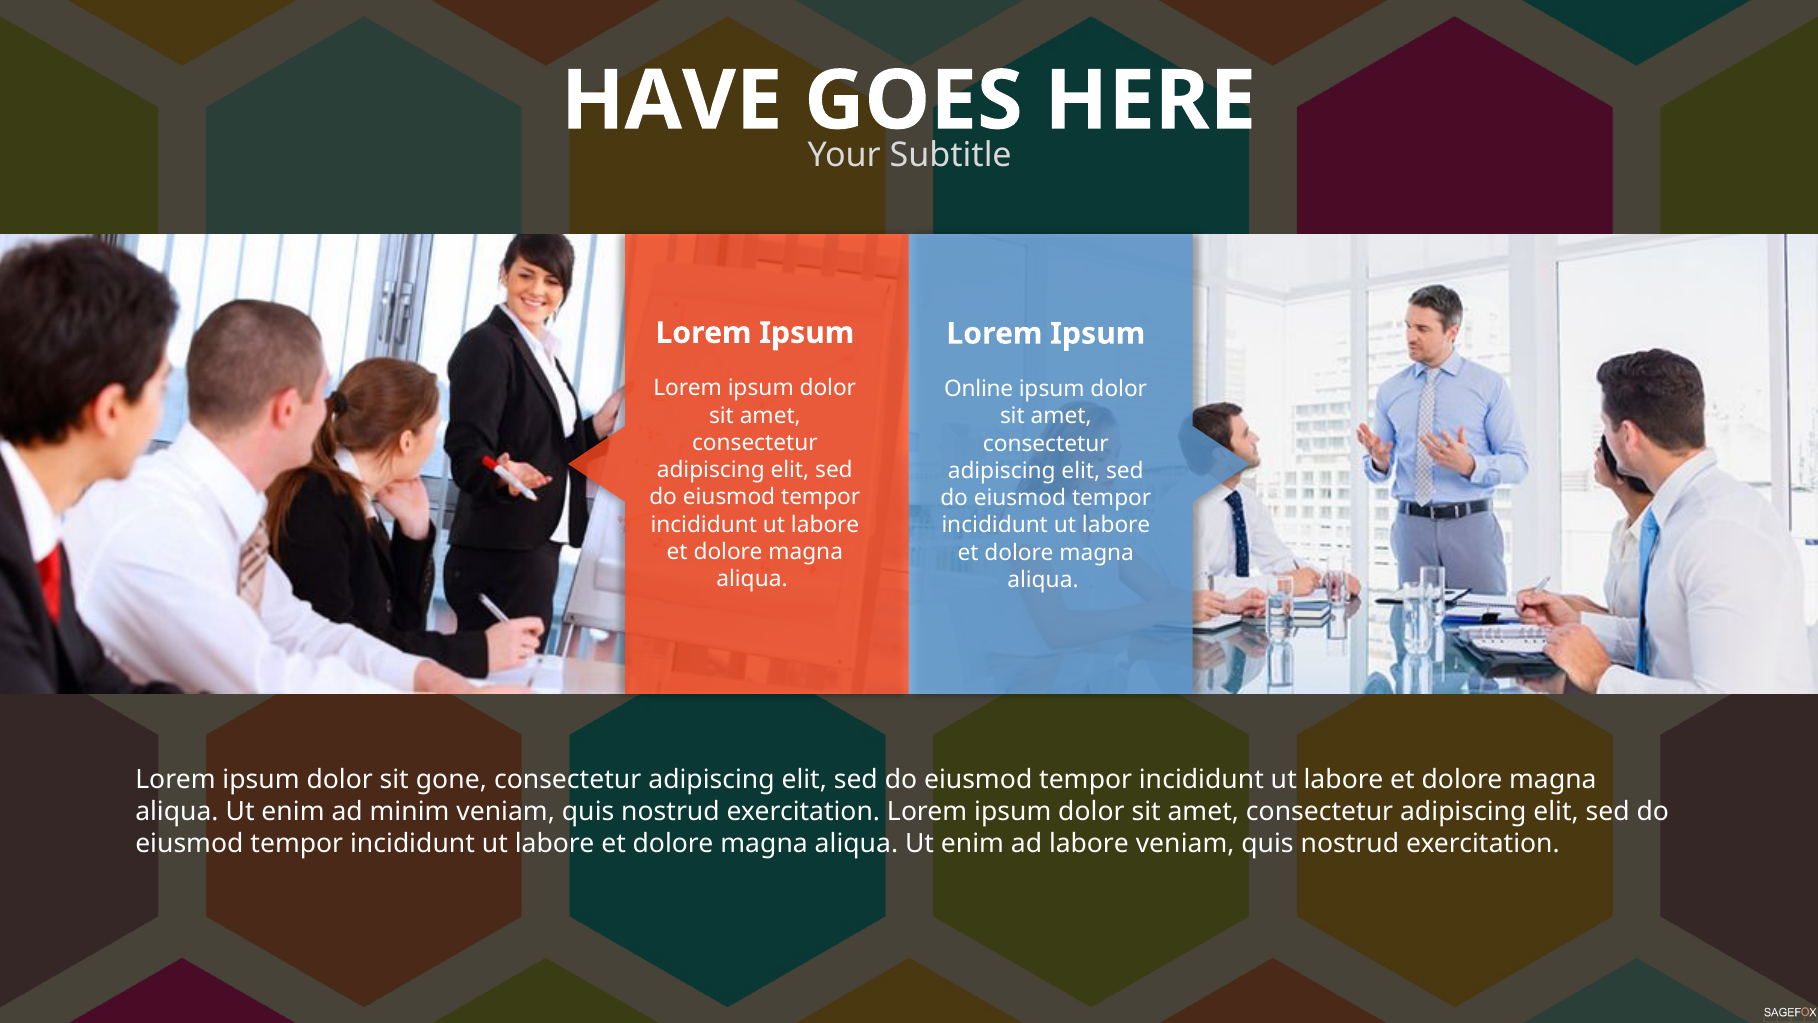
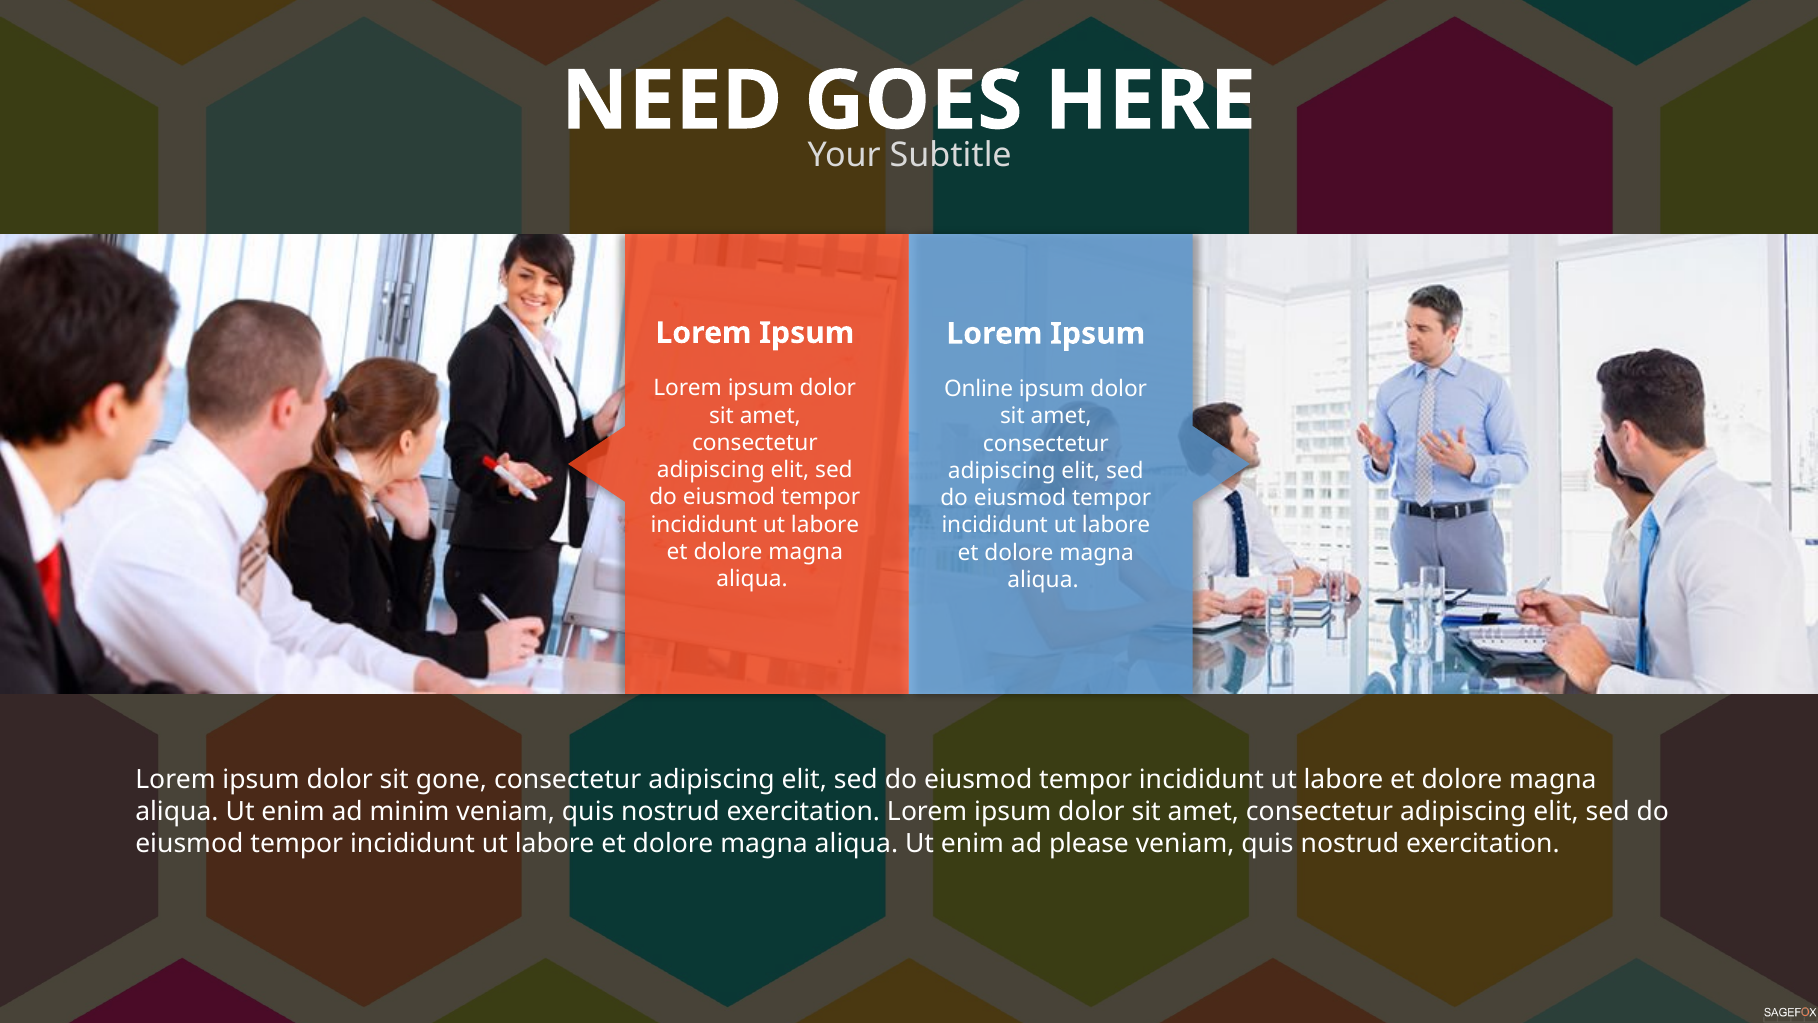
HAVE: HAVE -> NEED
ad labore: labore -> please
